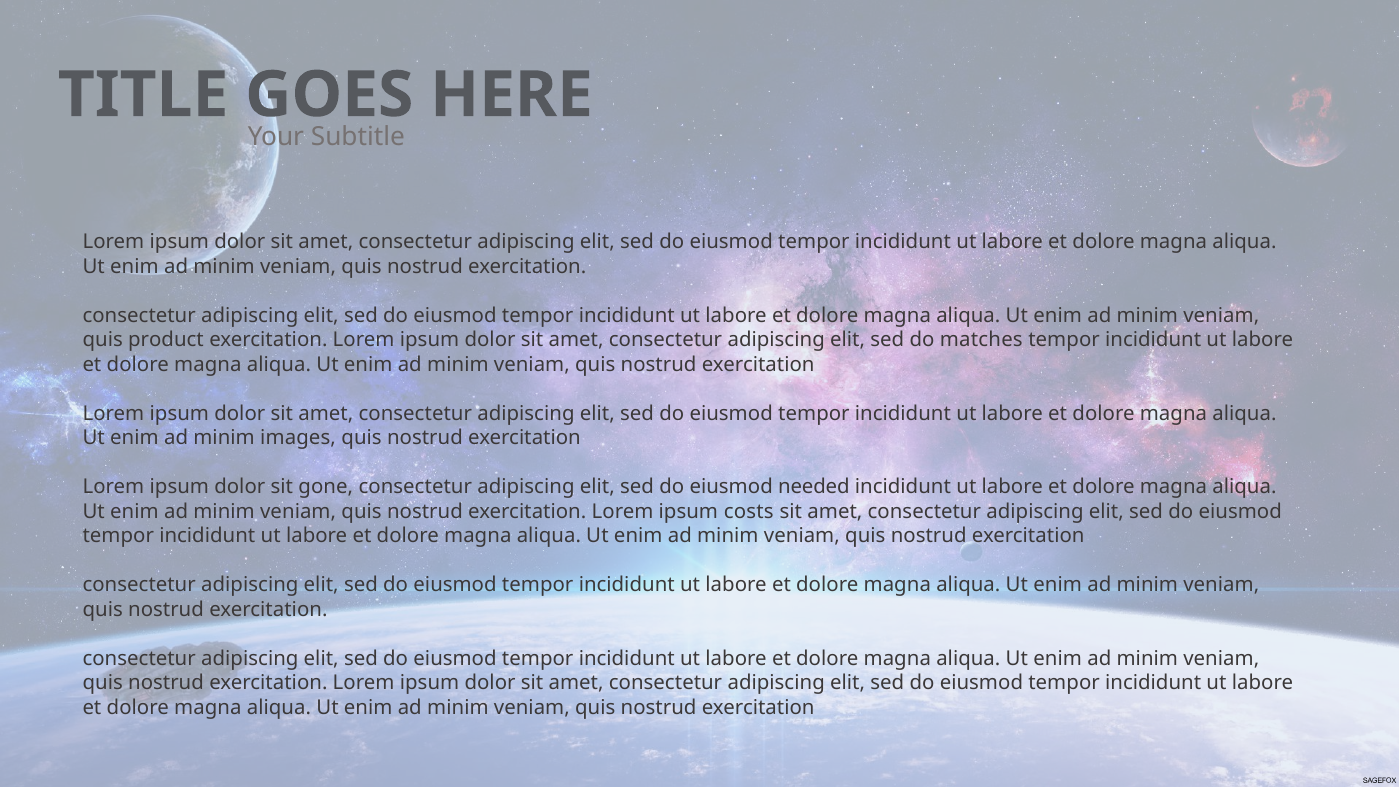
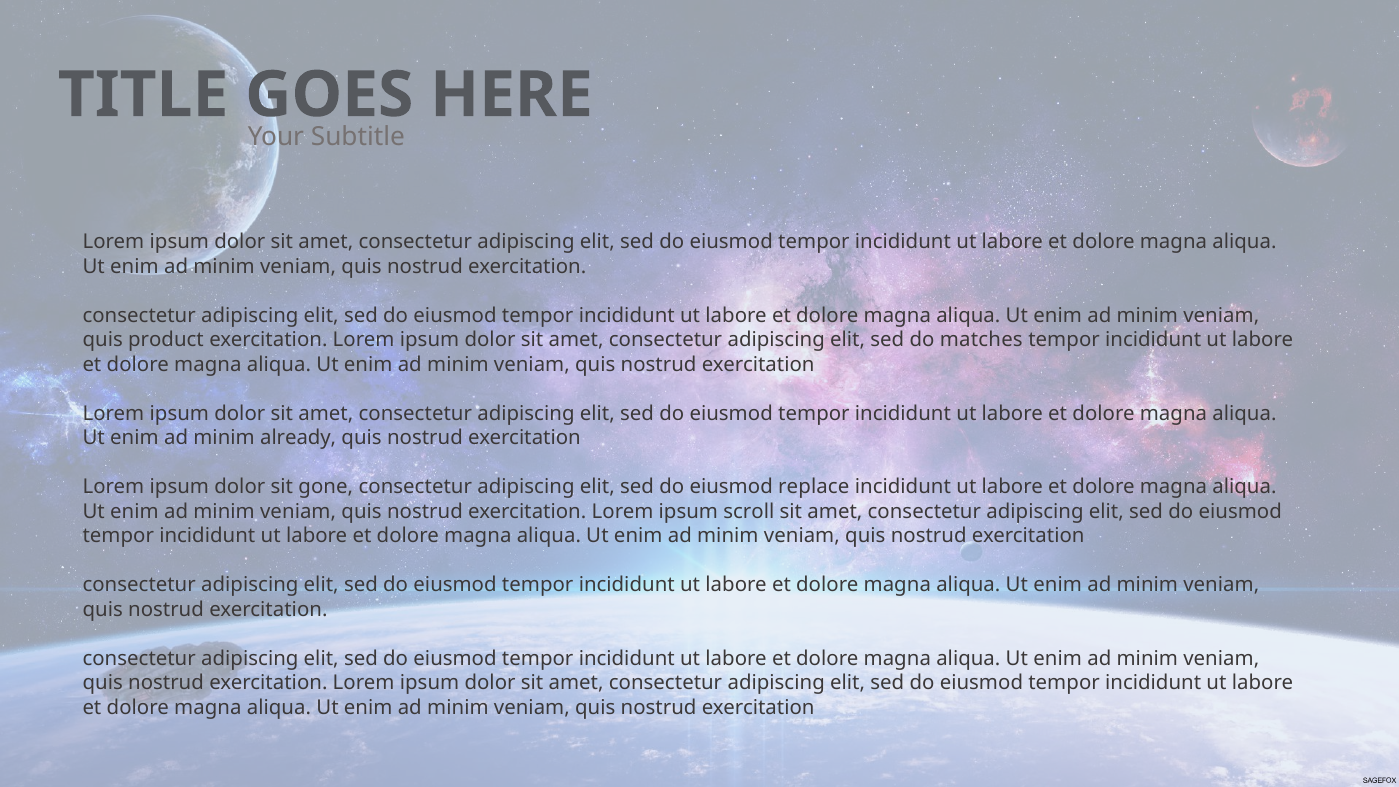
images: images -> already
needed: needed -> replace
costs: costs -> scroll
